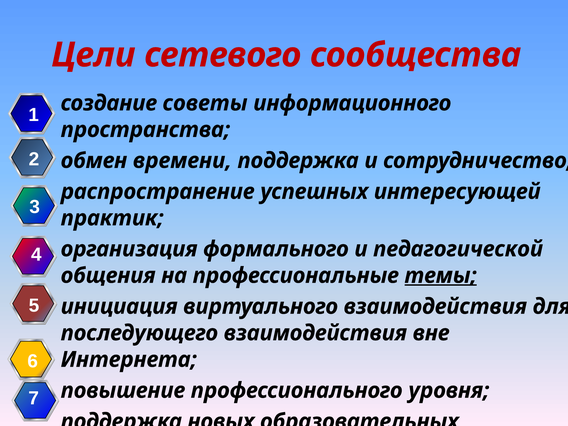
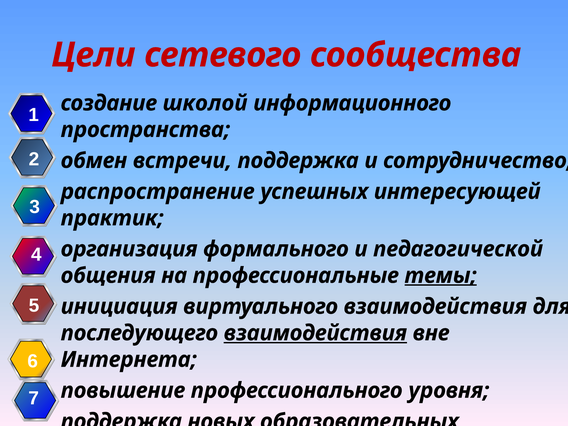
советы: советы -> школой
времени: времени -> встречи
взаимодействия at (315, 333) underline: none -> present
